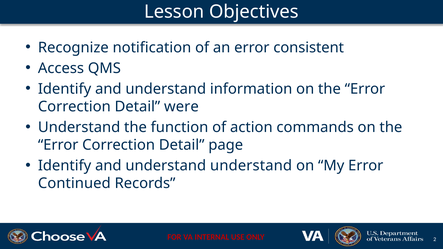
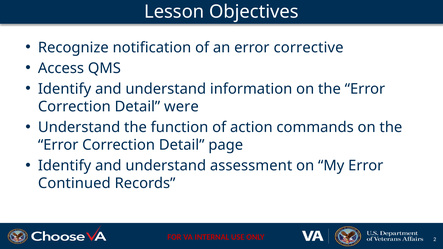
consistent: consistent -> corrective
understand understand: understand -> assessment
